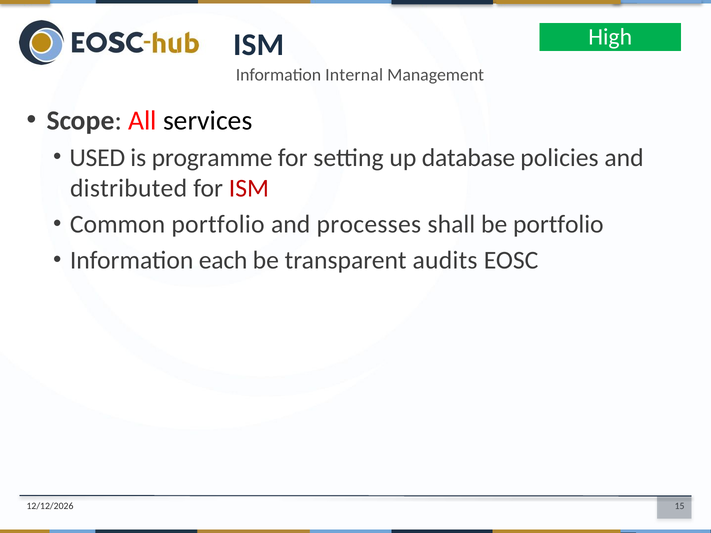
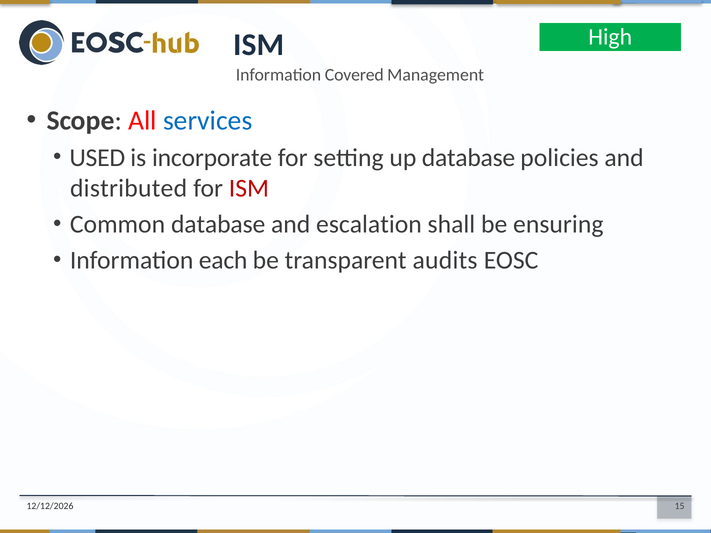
Internal: Internal -> Covered
services colour: black -> blue
programme: programme -> incorporate
Common portfolio: portfolio -> database
processes: processes -> escalation
be portfolio: portfolio -> ensuring
